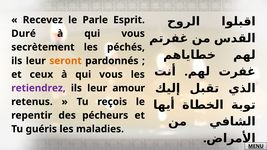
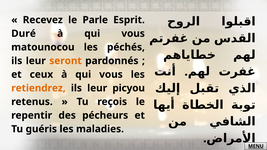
secrètement: secrètement -> matounocou
retiendrez colour: purple -> orange
amour: amour -> picyou
